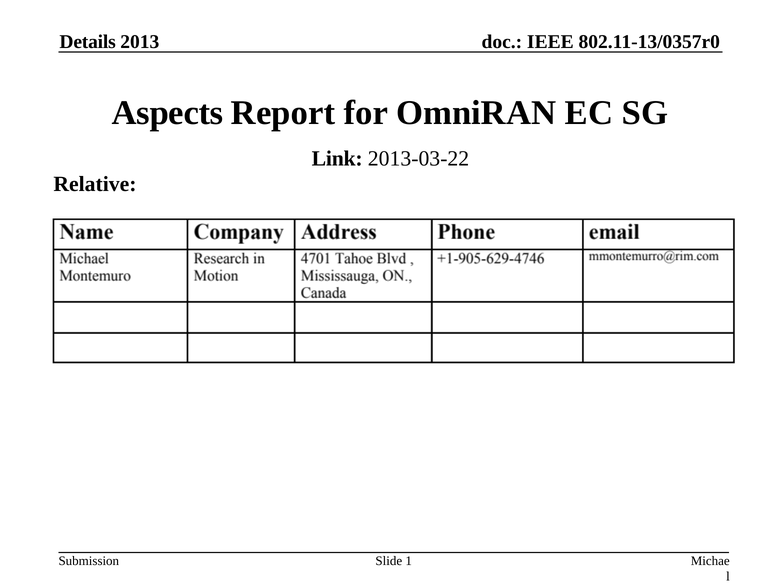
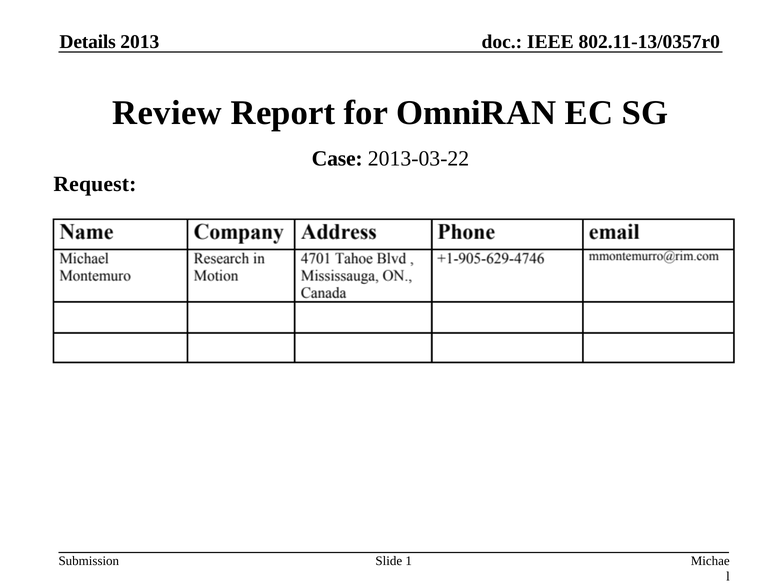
Aspects: Aspects -> Review
Link: Link -> Case
Relative: Relative -> Request
